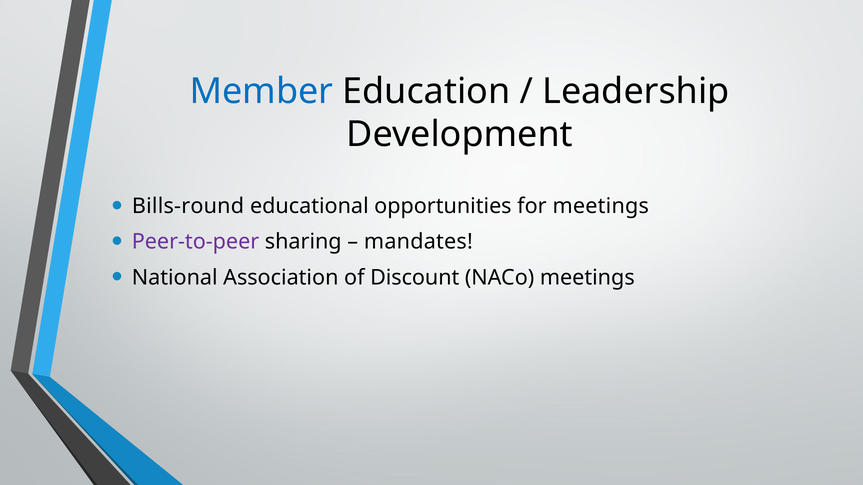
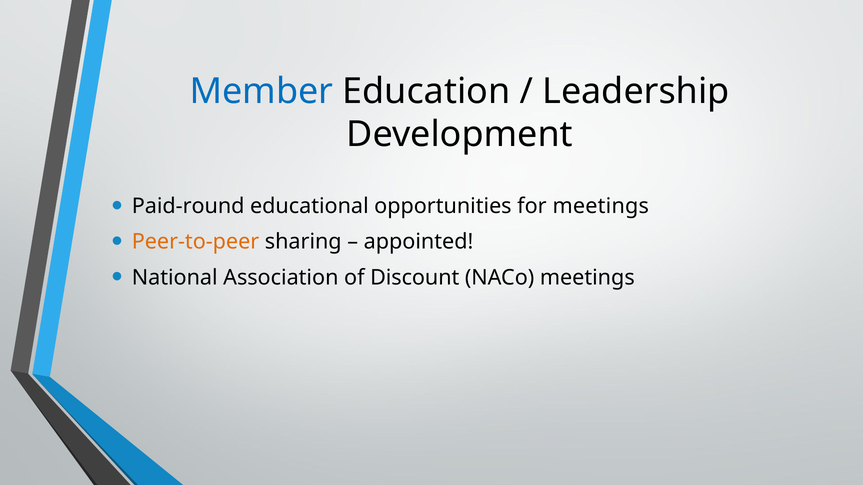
Bills-round: Bills-round -> Paid-round
Peer-to-peer colour: purple -> orange
mandates: mandates -> appointed
